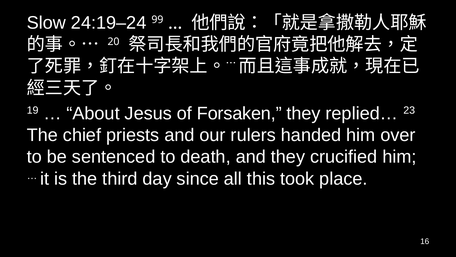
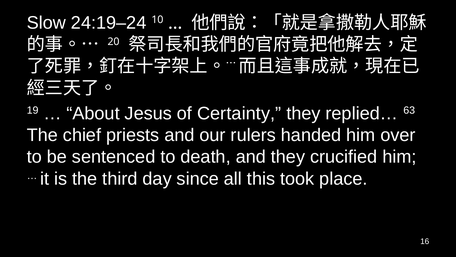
99: 99 -> 10
Forsaken: Forsaken -> Certainty
23: 23 -> 63
